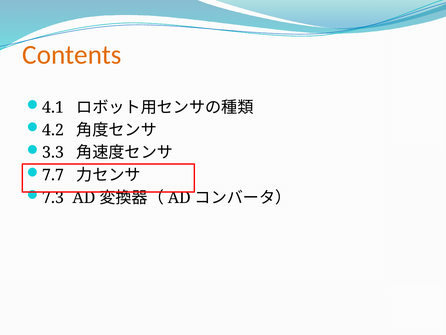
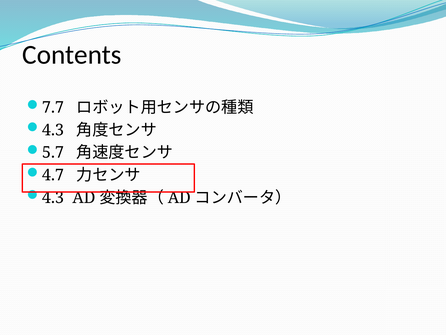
Contents colour: orange -> black
4.1: 4.1 -> 7.7
4.2 at (53, 130): 4.2 -> 4.3
3.3: 3.3 -> 5.7
7.7: 7.7 -> 4.7
7.3 at (53, 197): 7.3 -> 4.3
